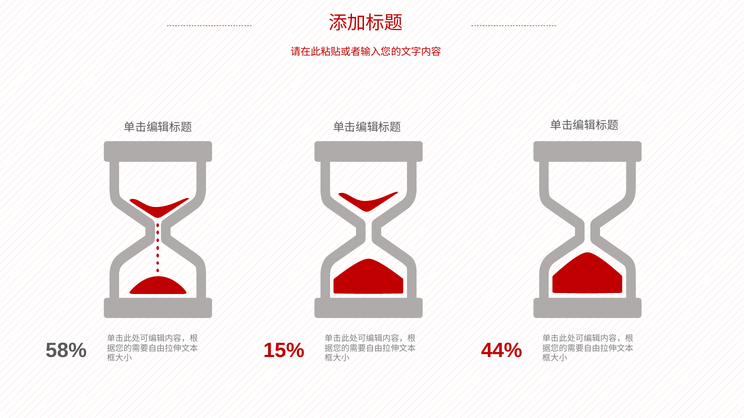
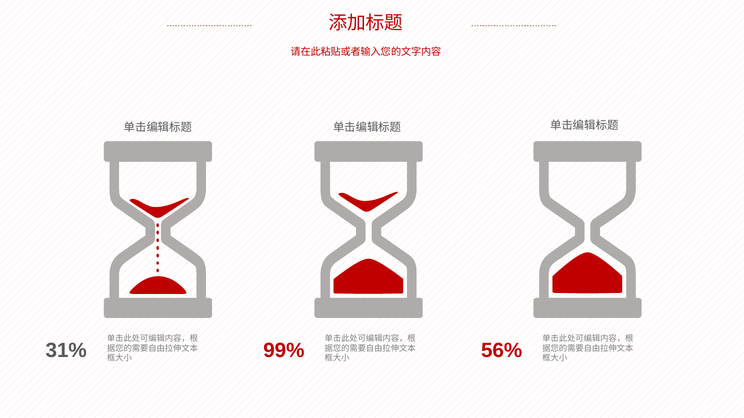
58%: 58% -> 31%
15%: 15% -> 99%
44%: 44% -> 56%
